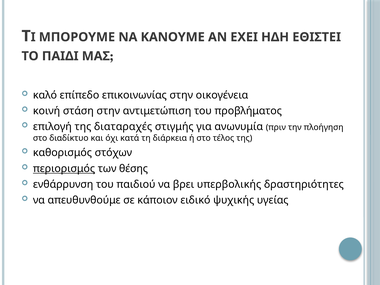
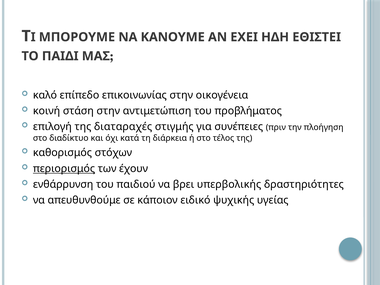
ανωνυμία: ανωνυμία -> συνέπειες
θέσης: θέσης -> έχουν
